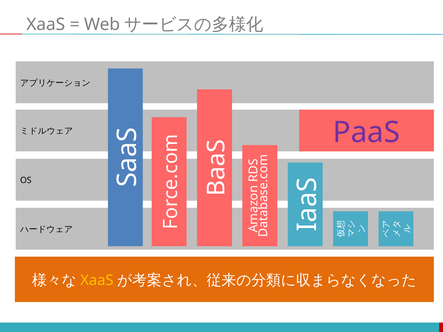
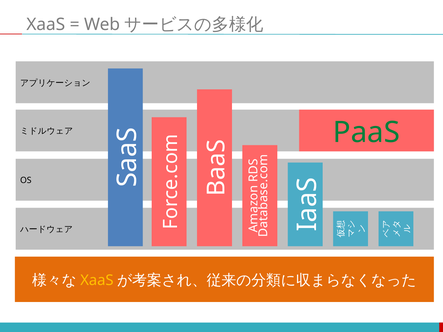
PaaS colour: purple -> green
